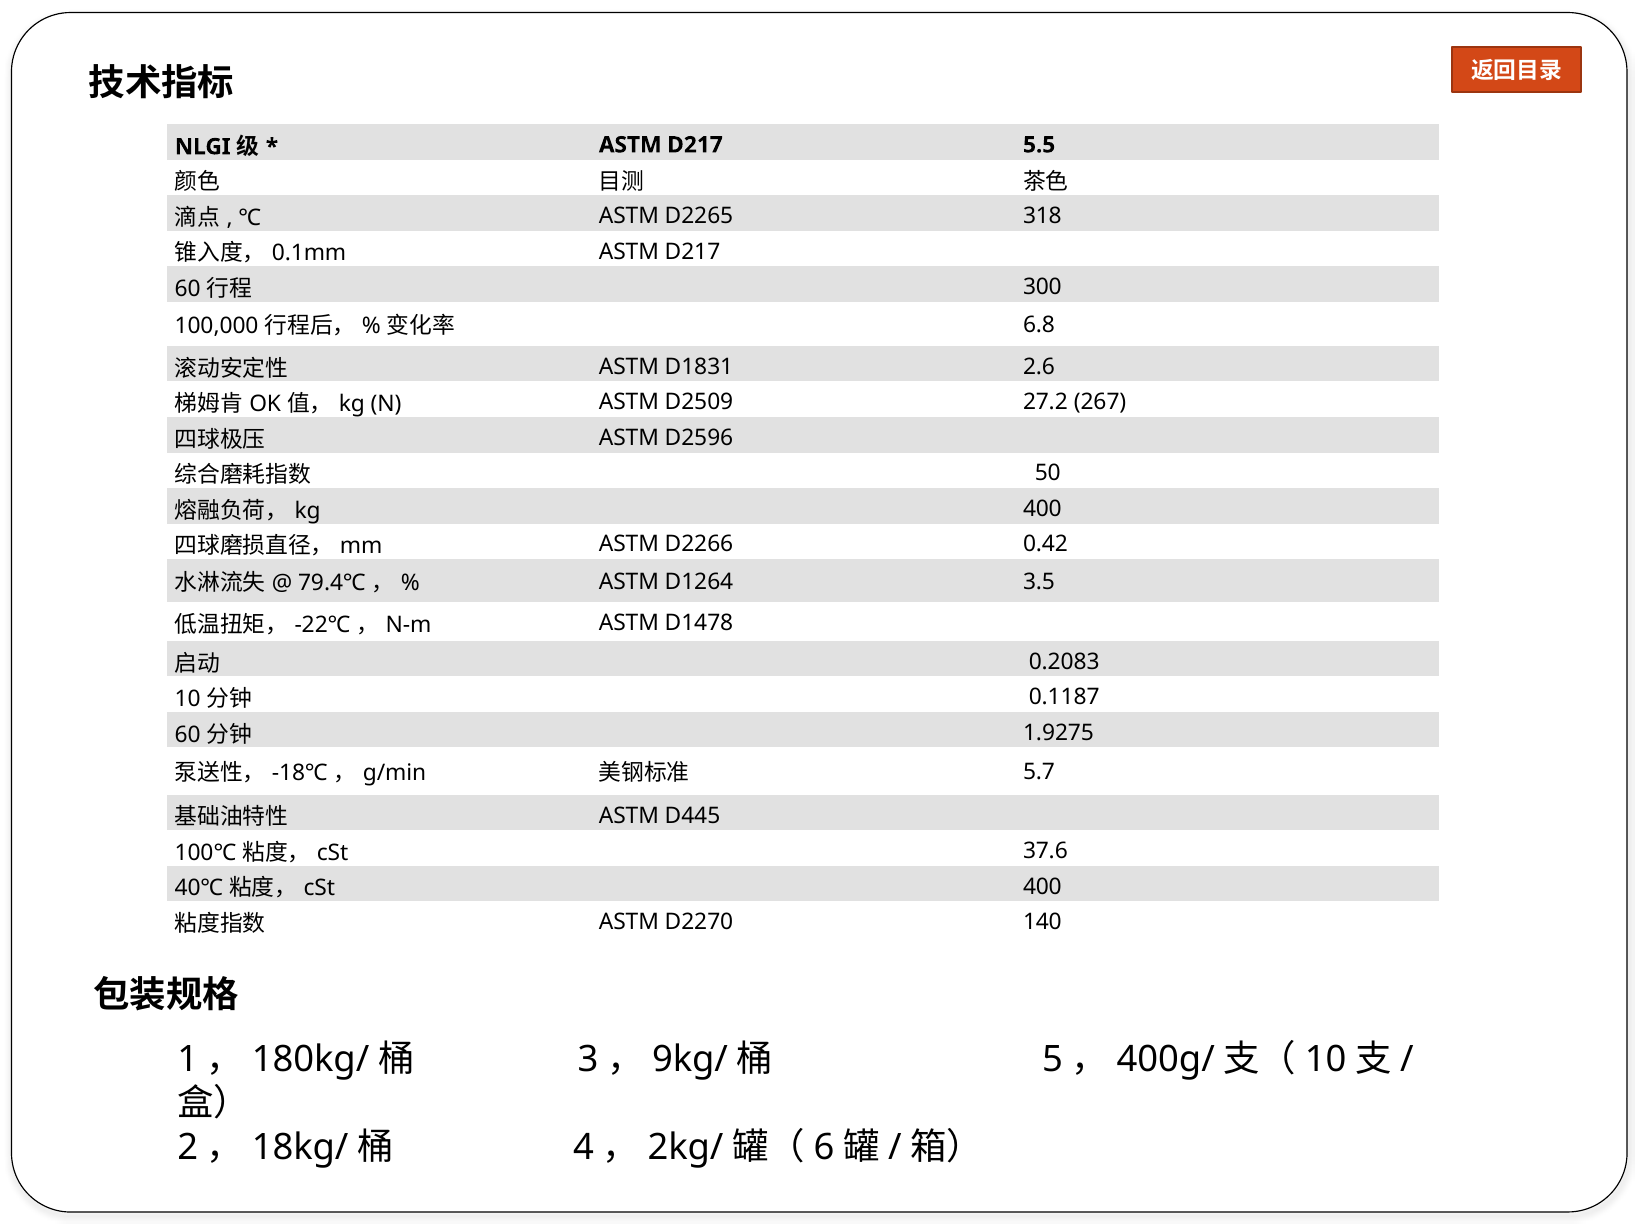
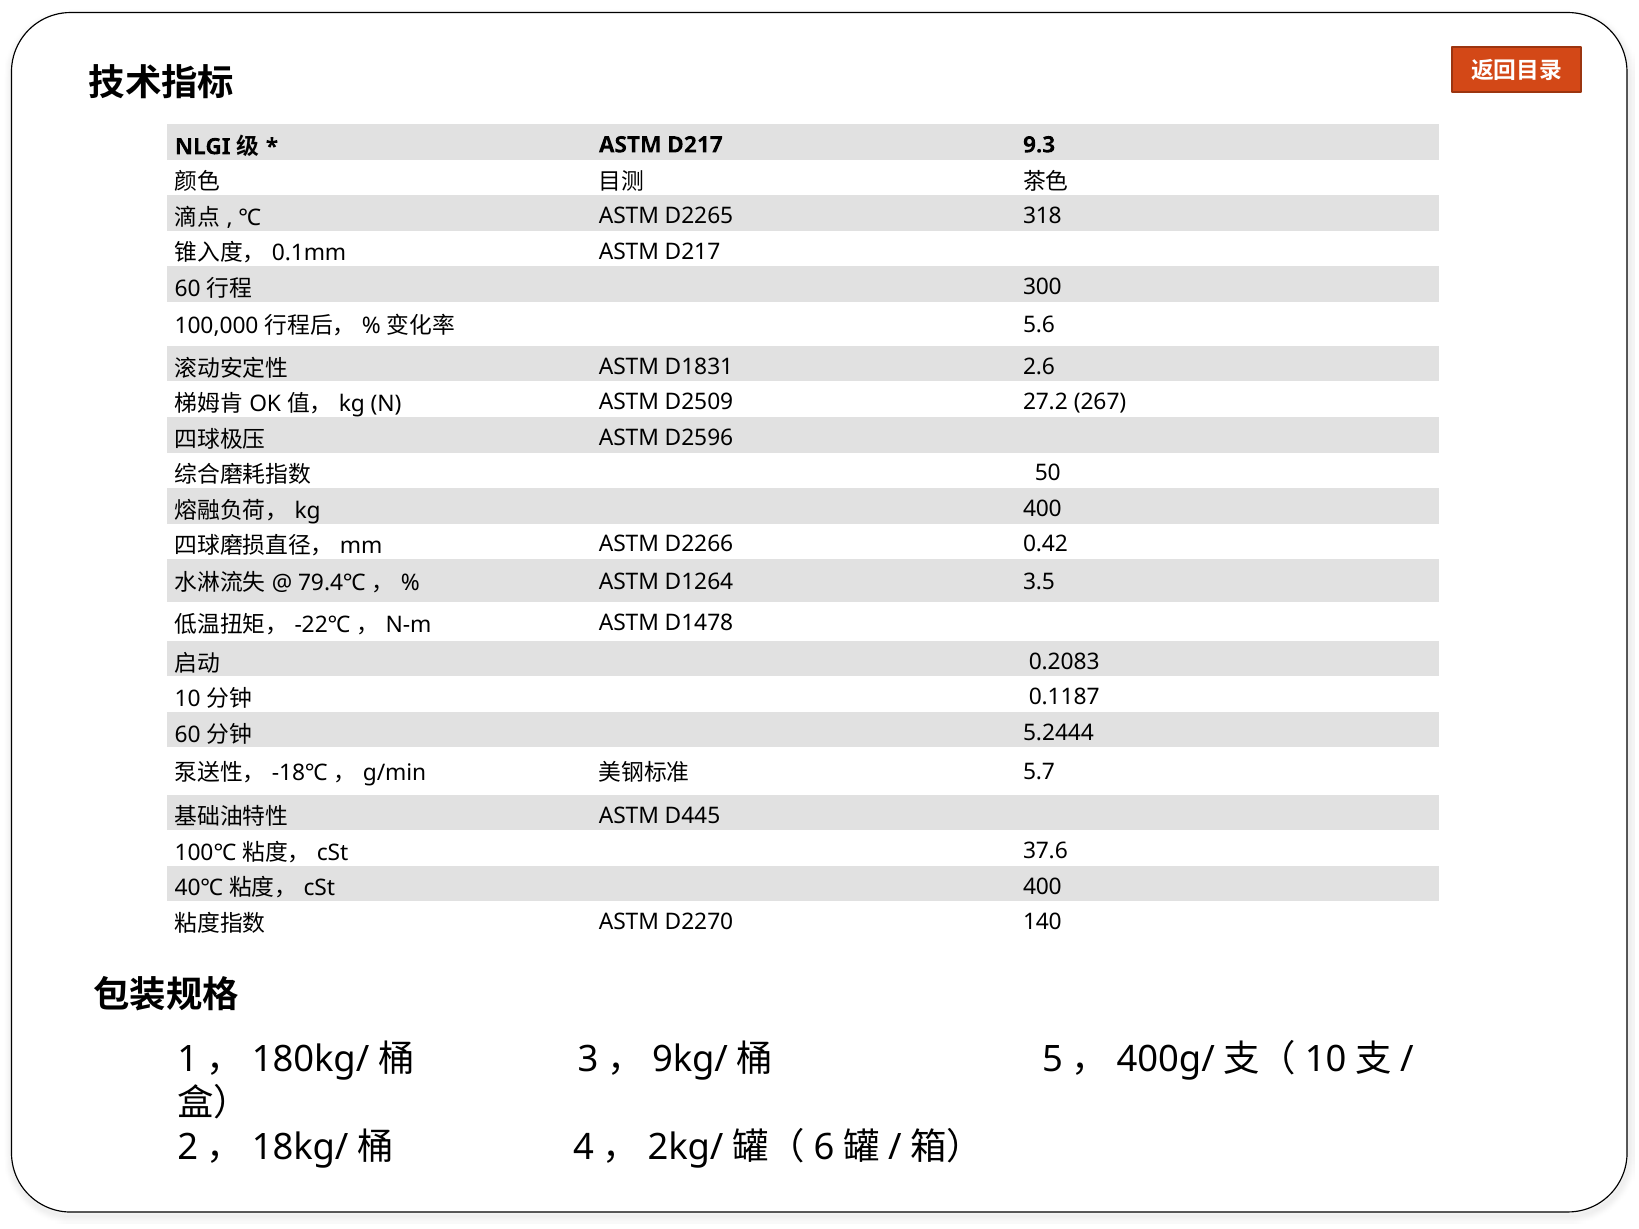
5.5: 5.5 -> 9.3
6.8: 6.8 -> 5.6
1.9275: 1.9275 -> 5.2444
